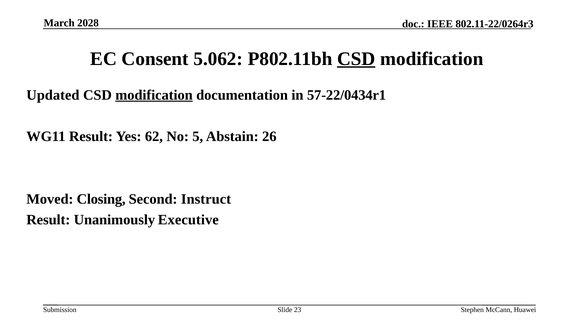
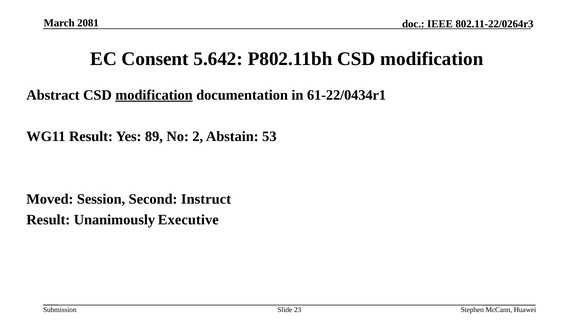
2028: 2028 -> 2081
5.062: 5.062 -> 5.642
CSD at (356, 59) underline: present -> none
Updated: Updated -> Abstract
57-22/0434r1: 57-22/0434r1 -> 61-22/0434r1
62: 62 -> 89
5: 5 -> 2
26: 26 -> 53
Closing: Closing -> Session
